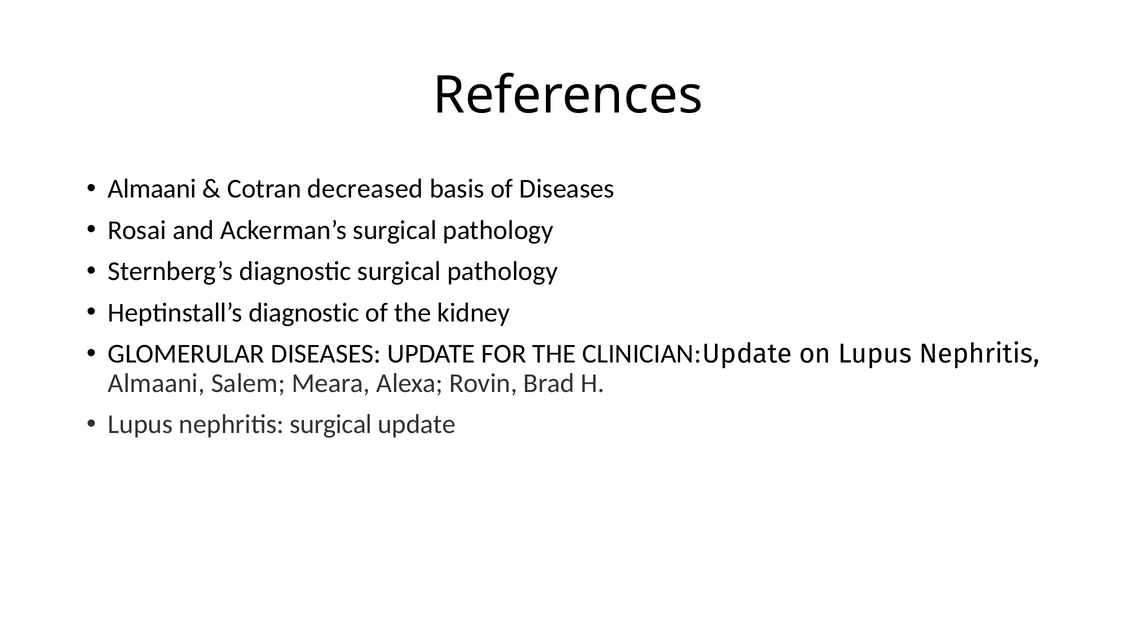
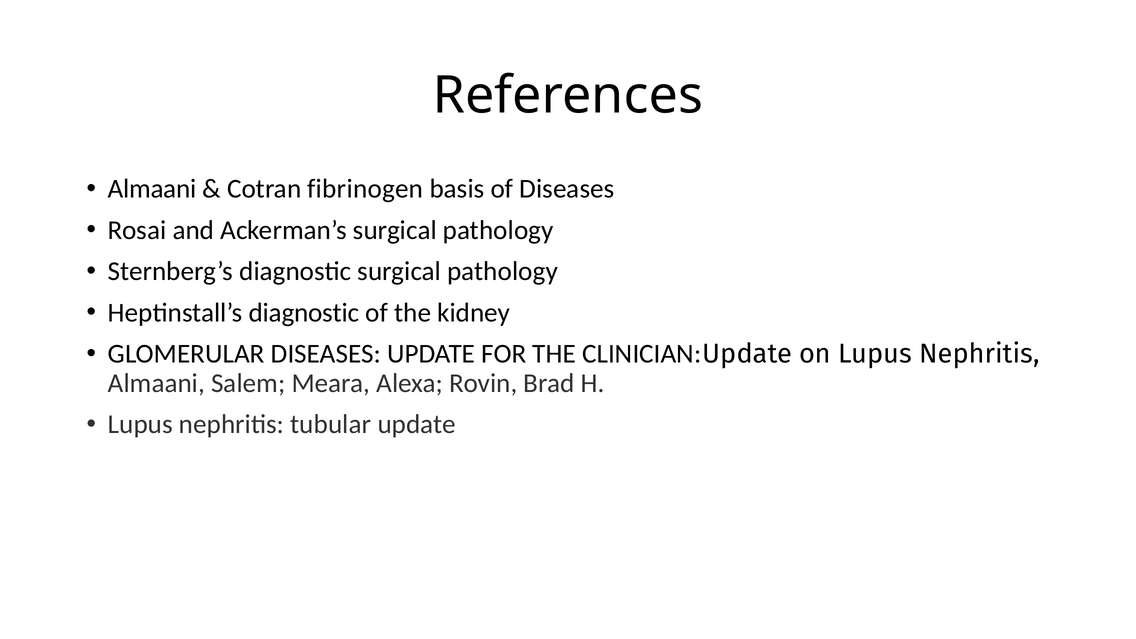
decreased: decreased -> fibrinogen
nephritis surgical: surgical -> tubular
